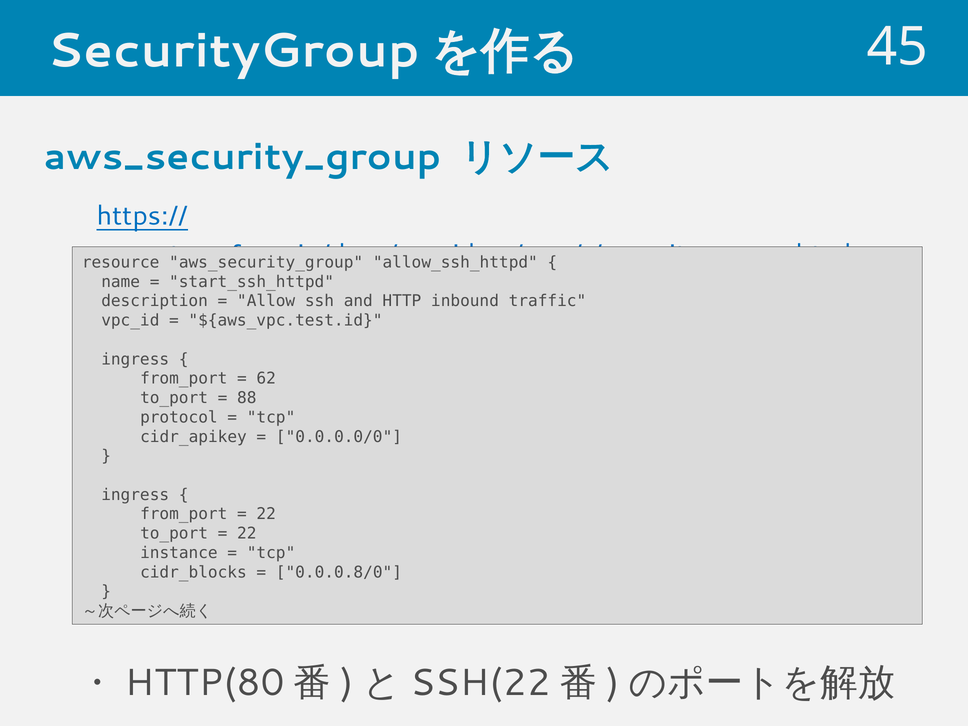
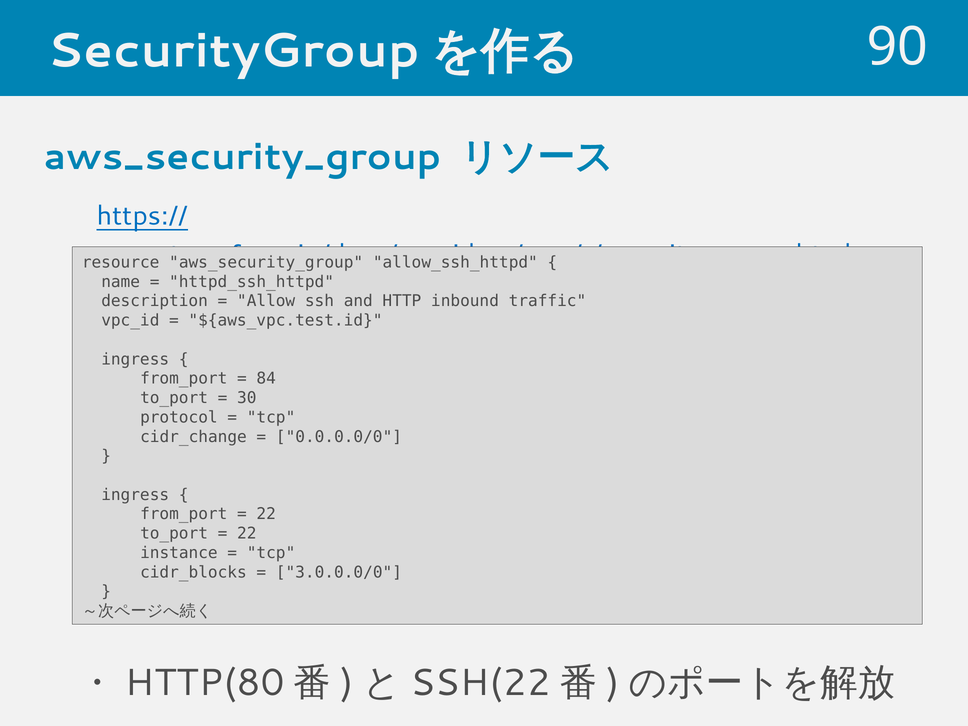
45: 45 -> 90
start_ssh_httpd: start_ssh_httpd -> httpd_ssh_httpd
62: 62 -> 84
88: 88 -> 30
cidr_apikey: cidr_apikey -> cidr_change
0.0.0.8/0: 0.0.0.8/0 -> 3.0.0.0/0
